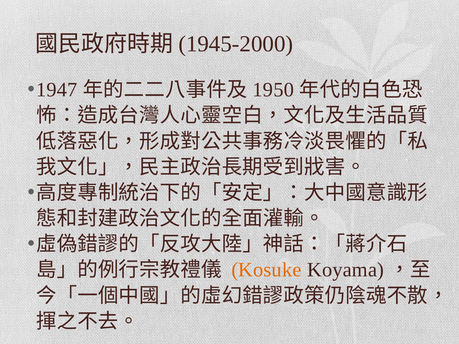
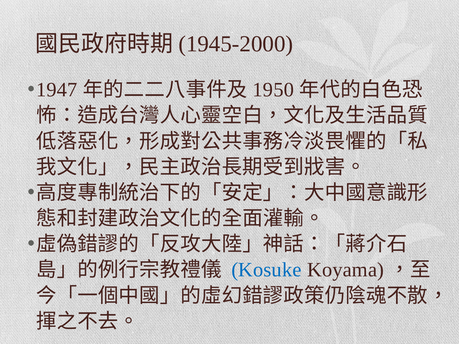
Kosuke colour: orange -> blue
